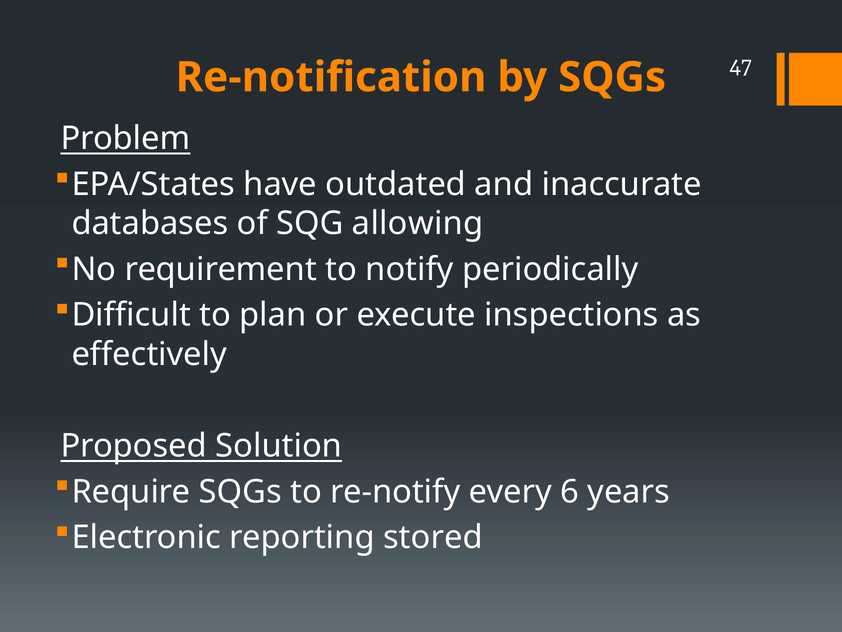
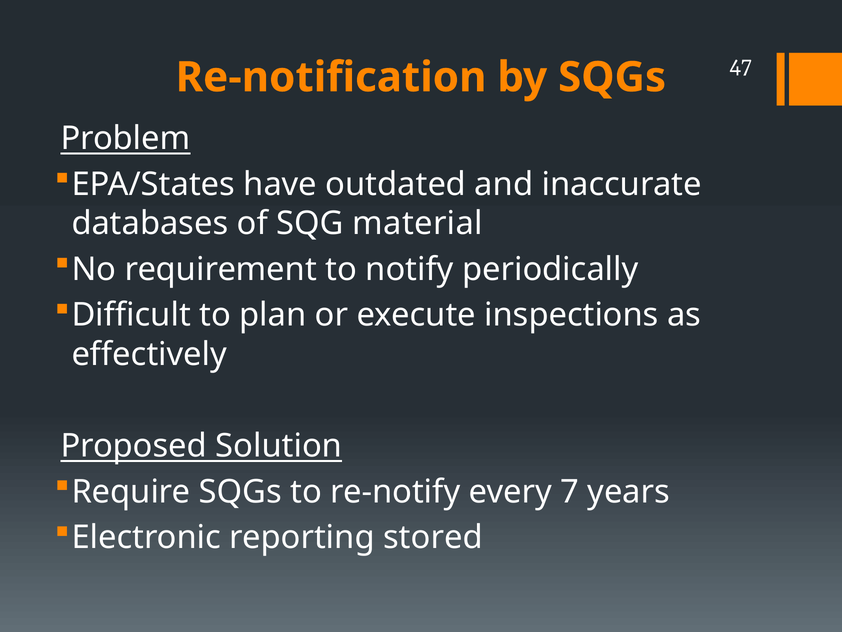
allowing: allowing -> material
6: 6 -> 7
